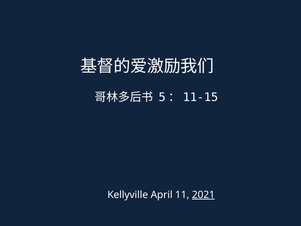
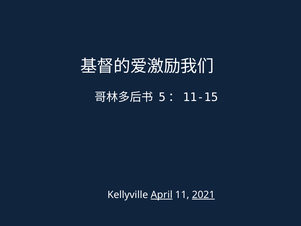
April underline: none -> present
